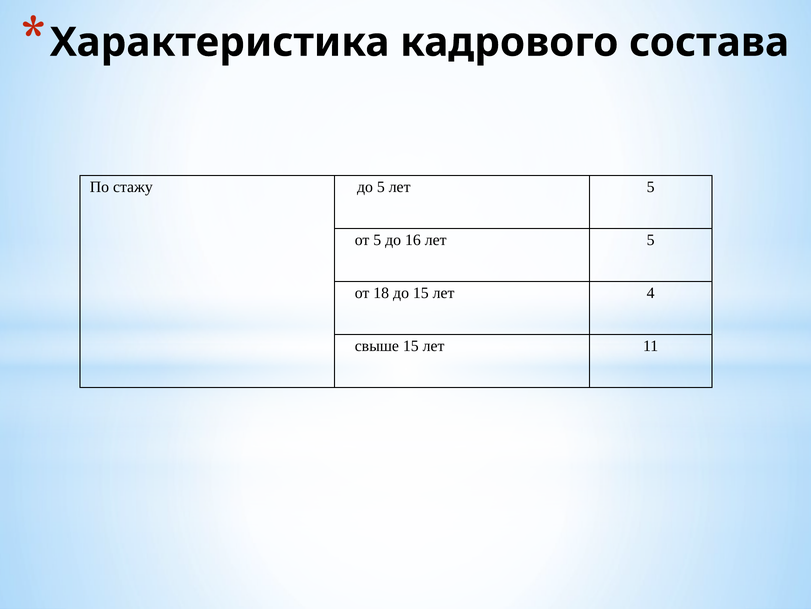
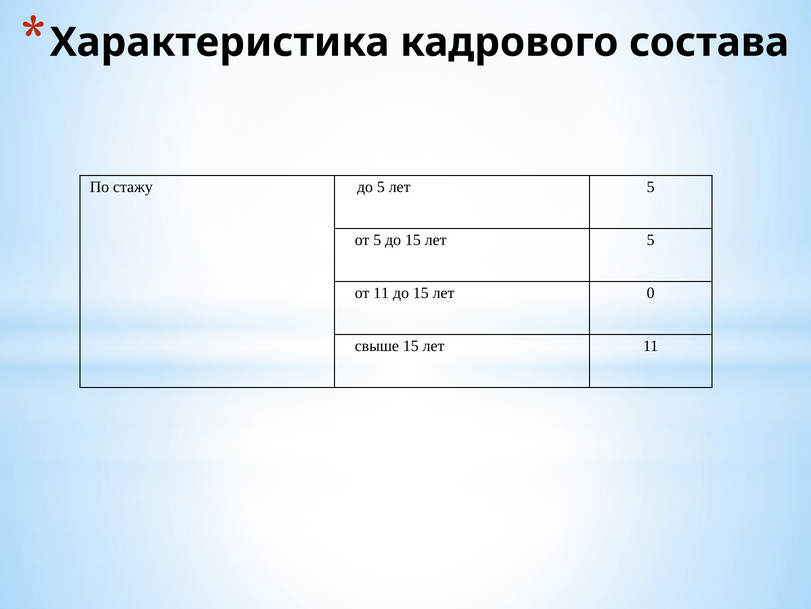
5 до 16: 16 -> 15
от 18: 18 -> 11
4: 4 -> 0
